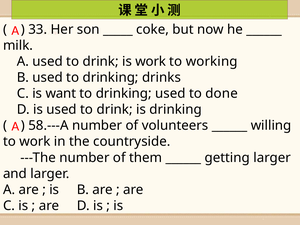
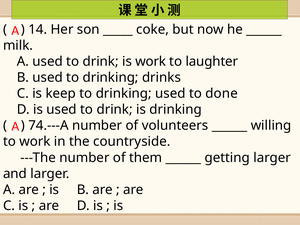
33: 33 -> 14
working: working -> laughter
want: want -> keep
58.---A: 58.---A -> 74.---A
